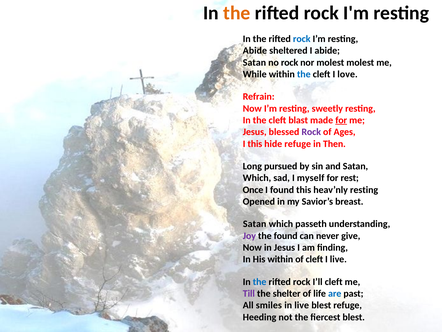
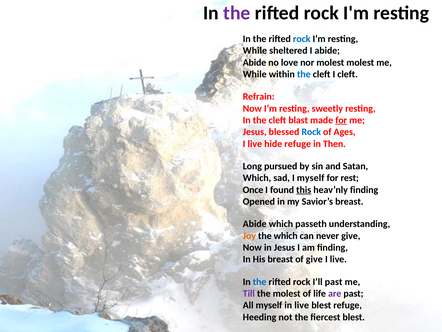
the at (237, 13) colour: orange -> purple
Abide at (255, 51): Abide -> While
Satan at (254, 62): Satan -> Abide
no rock: rock -> love
I love: love -> cleft
Rock at (311, 132) colour: purple -> blue
this at (255, 144): this -> live
this at (304, 190) underline: none -> present
heav’nly resting: resting -> finding
Satan at (255, 224): Satan -> Abide
Joy colour: purple -> orange
the found: found -> which
His within: within -> breast
of cleft: cleft -> give
I’ll cleft: cleft -> past
the shelter: shelter -> molest
are colour: blue -> purple
All smiles: smiles -> myself
